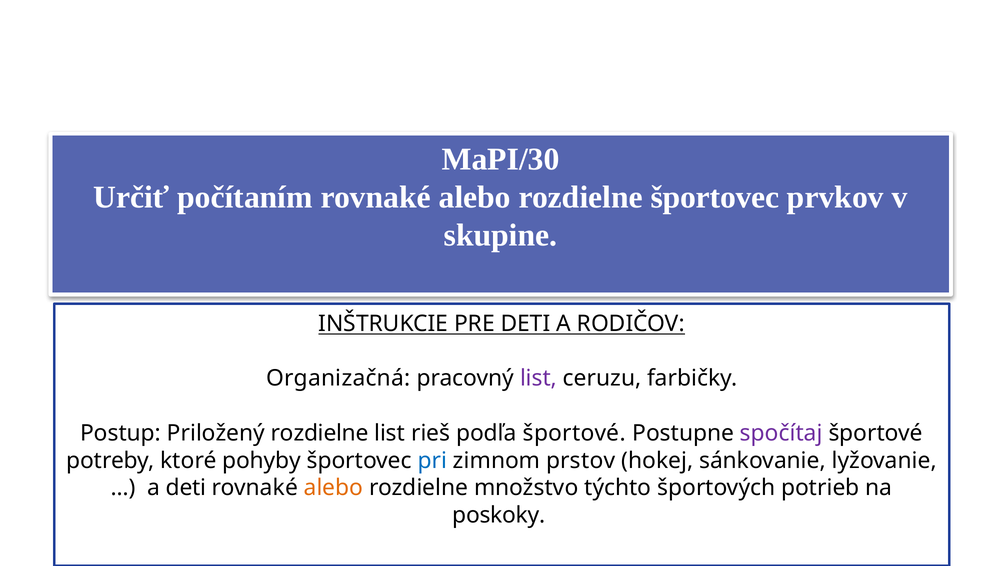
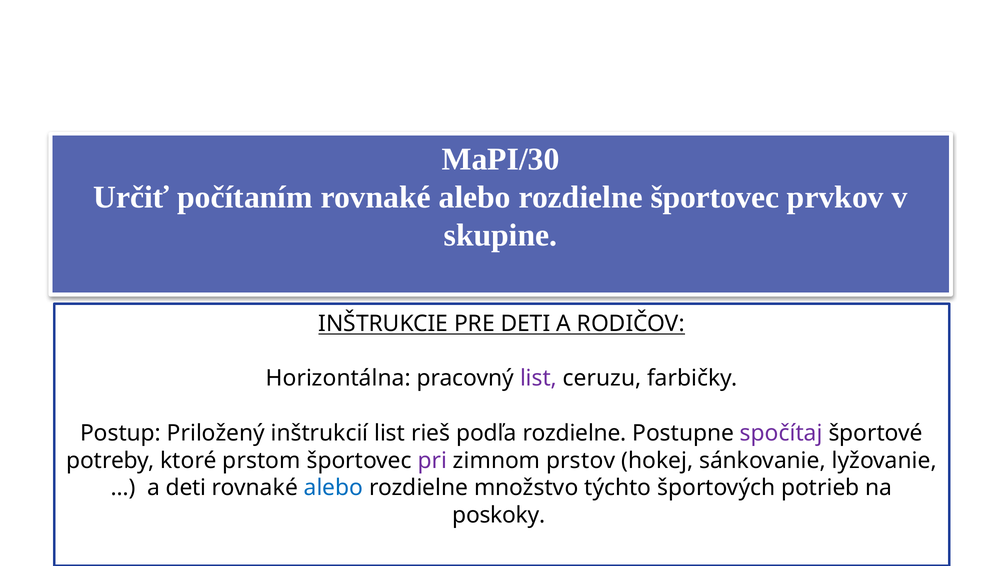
Organizačná: Organizačná -> Horizontálna
Priložený rozdielne: rozdielne -> inštrukcií
podľa športové: športové -> rozdielne
pohyby: pohyby -> prstom
pri colour: blue -> purple
alebo at (334, 488) colour: orange -> blue
